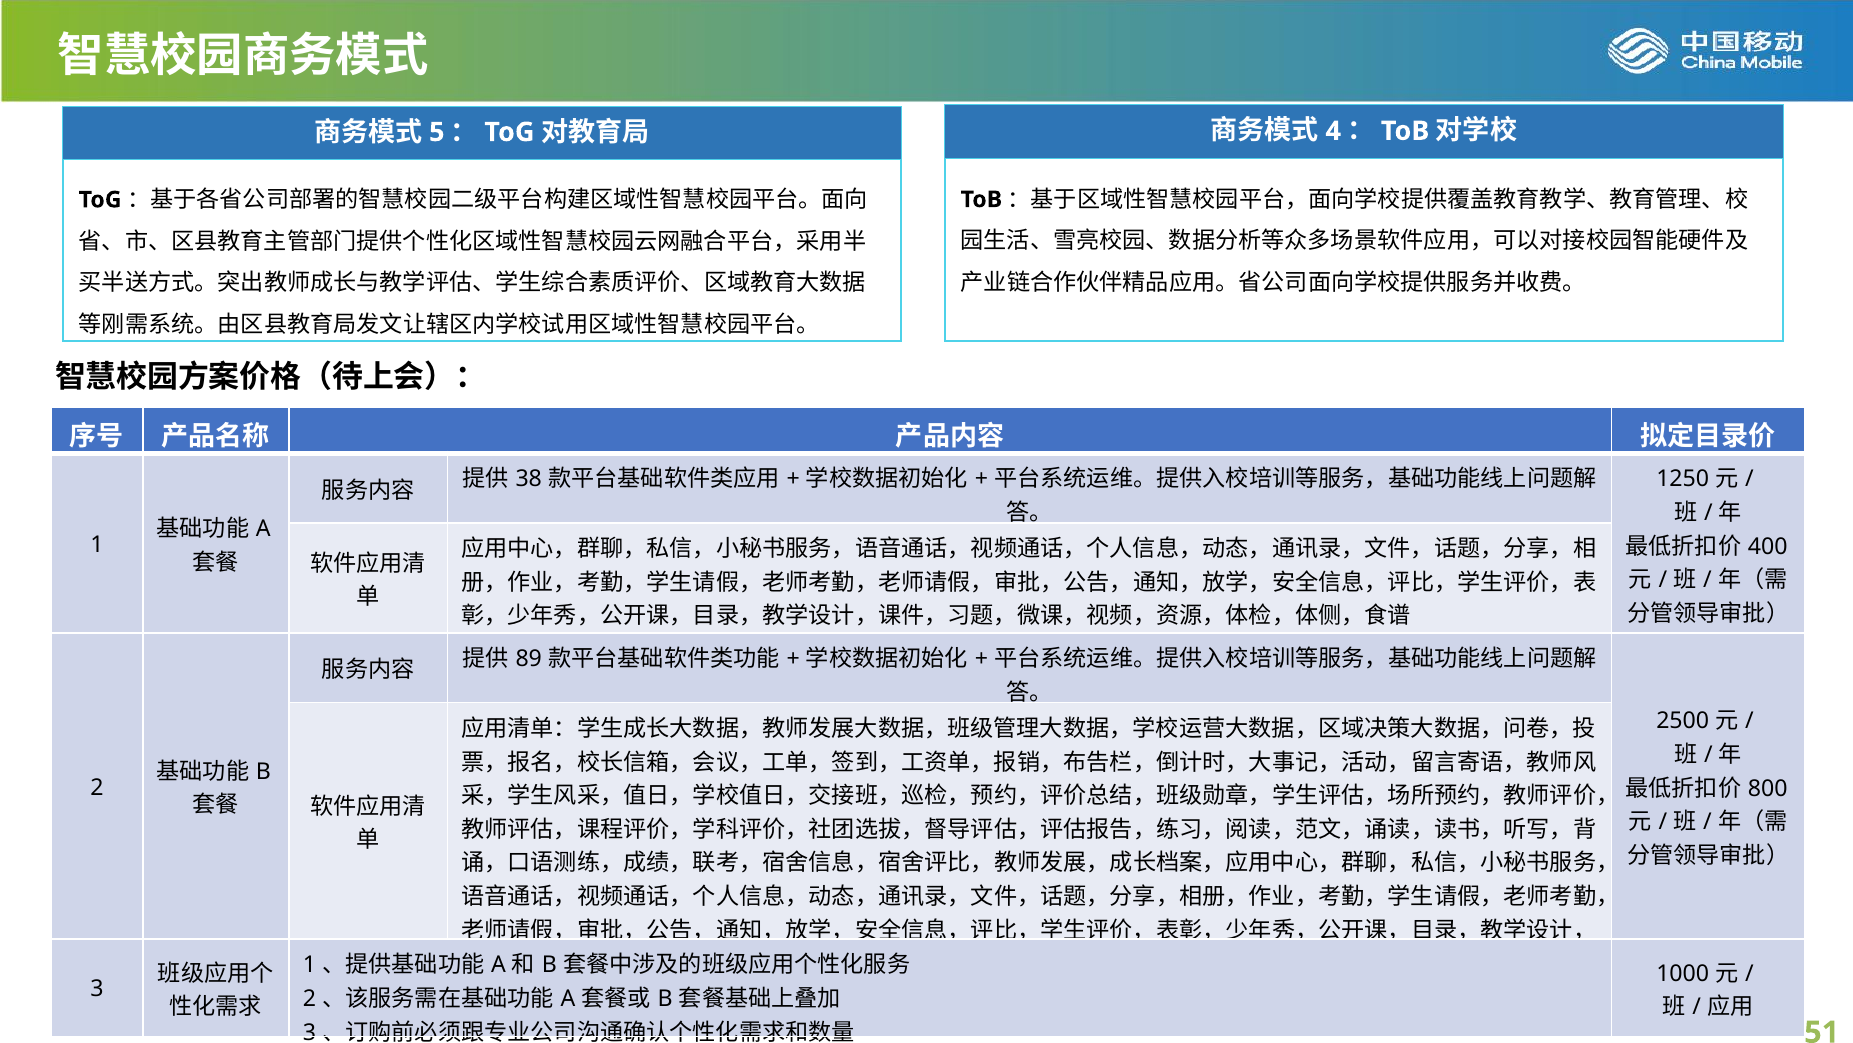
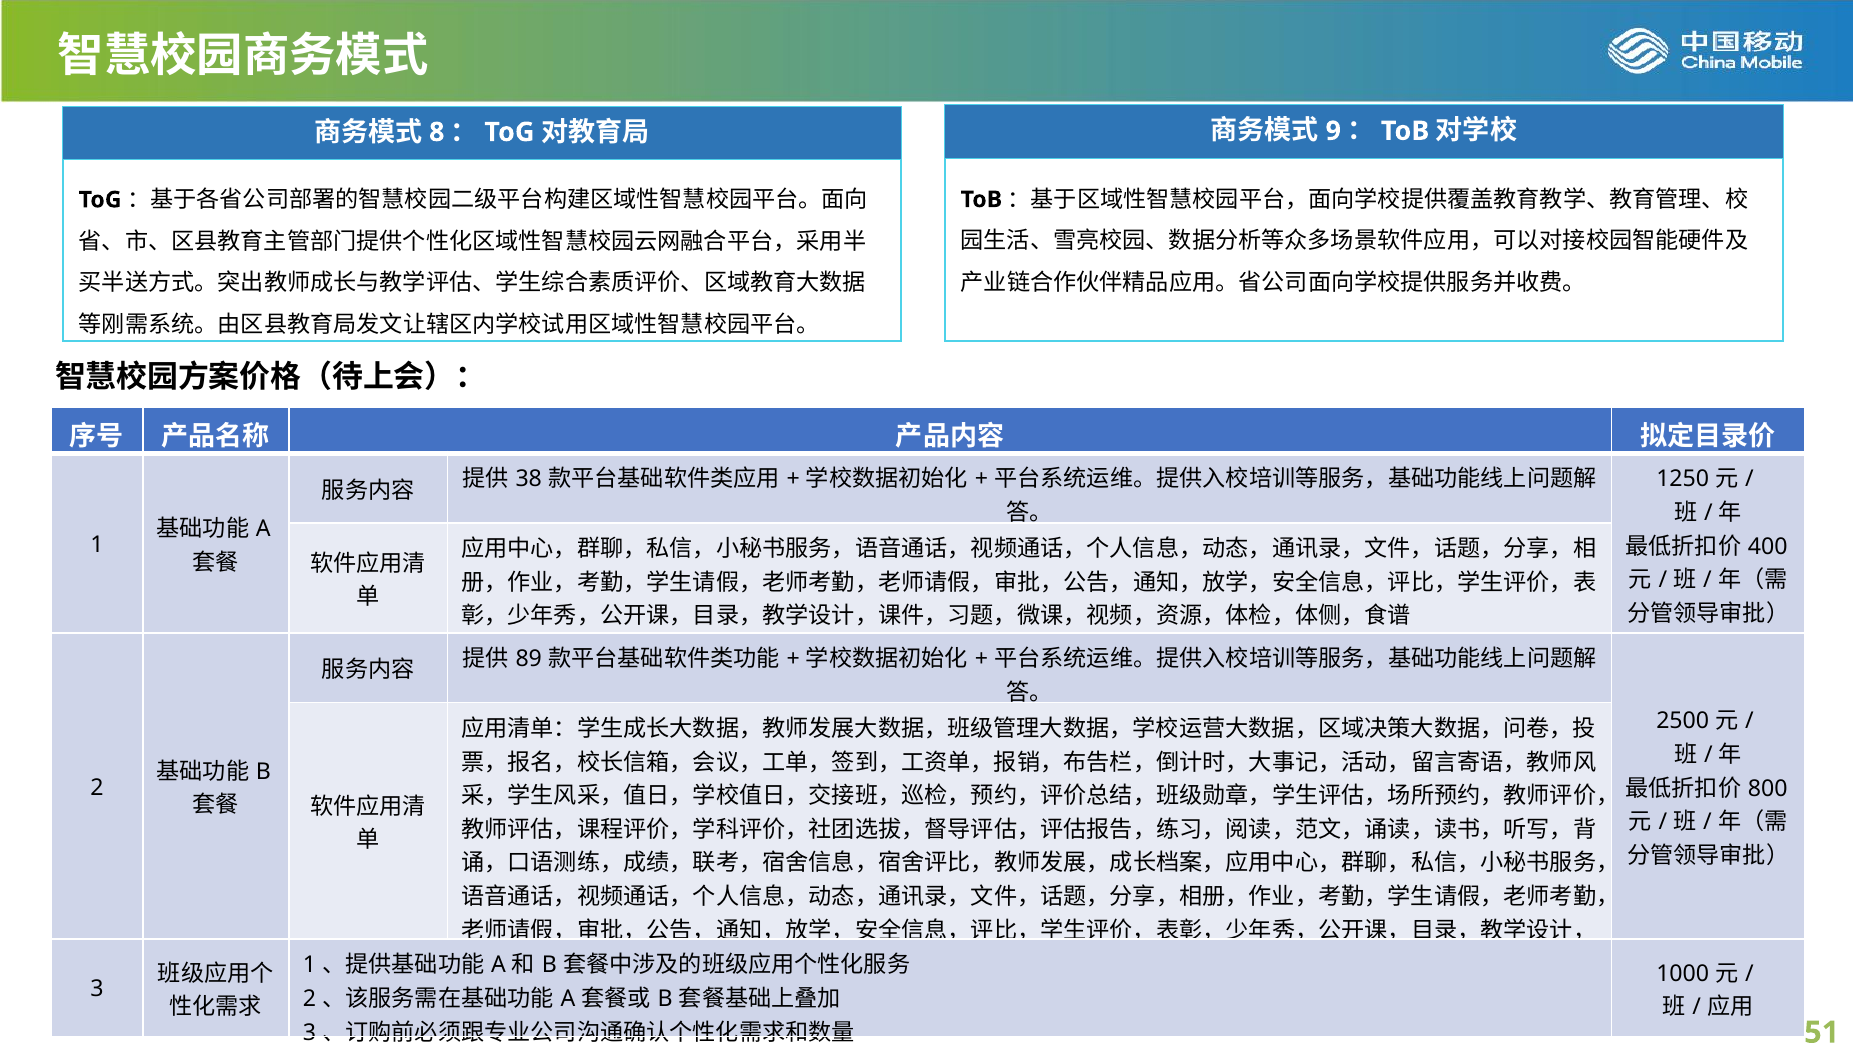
5: 5 -> 8
4: 4 -> 9
